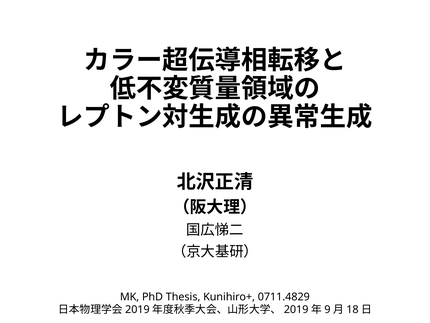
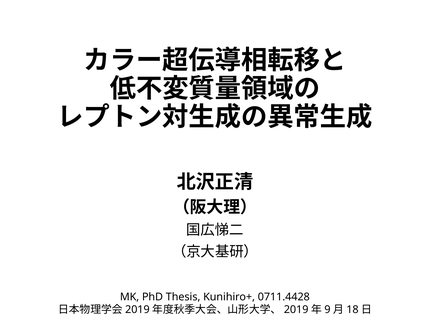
0711.4829: 0711.4829 -> 0711.4428
